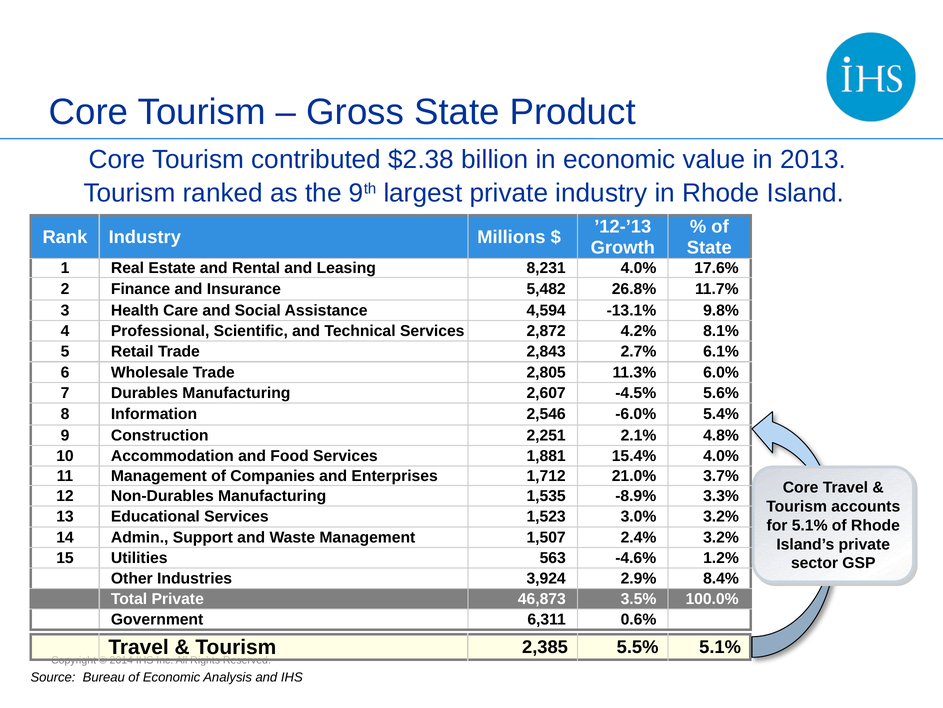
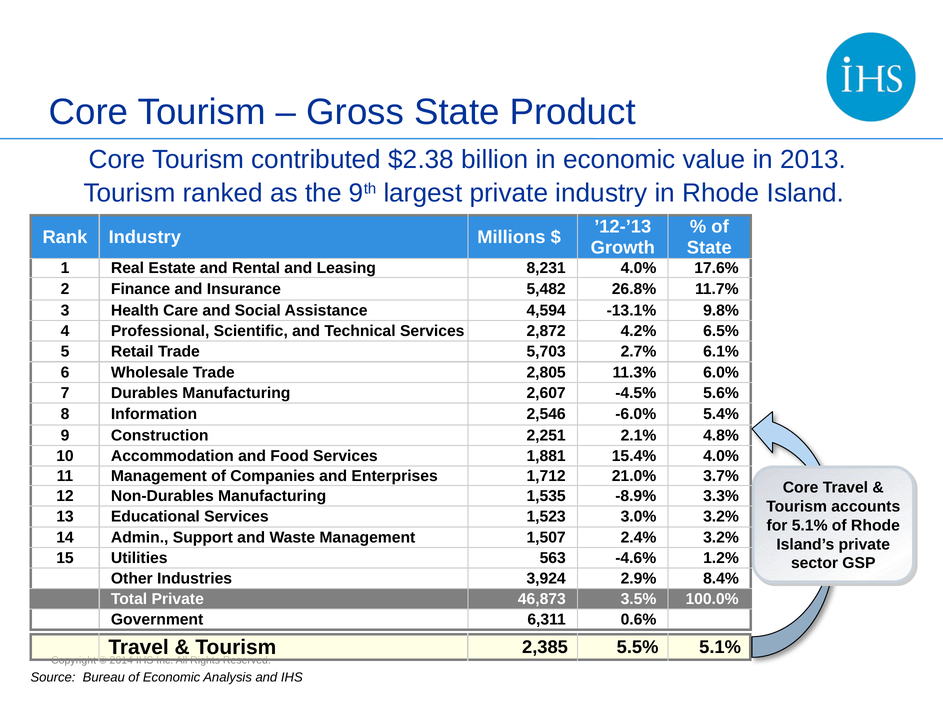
8.1%: 8.1% -> 6.5%
2,843: 2,843 -> 5,703
